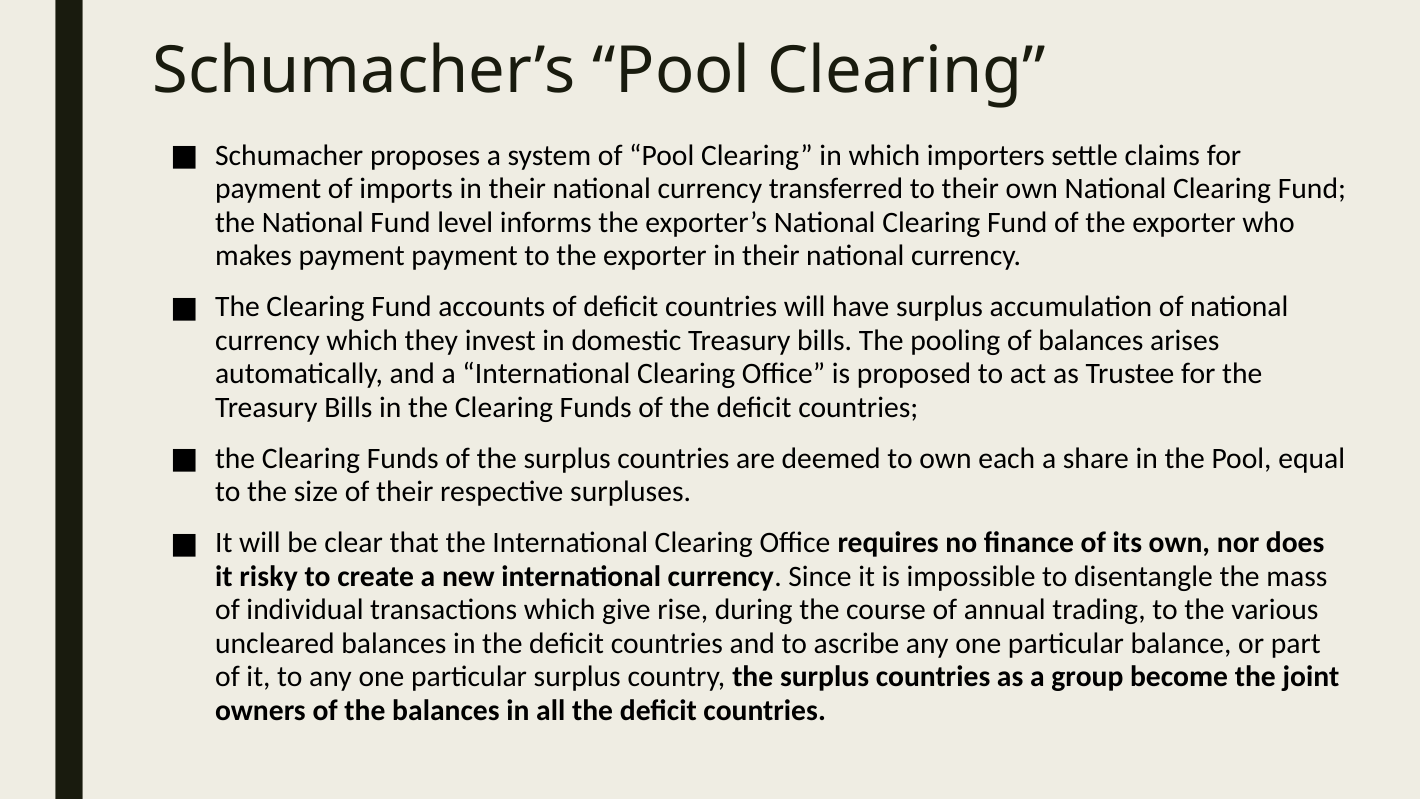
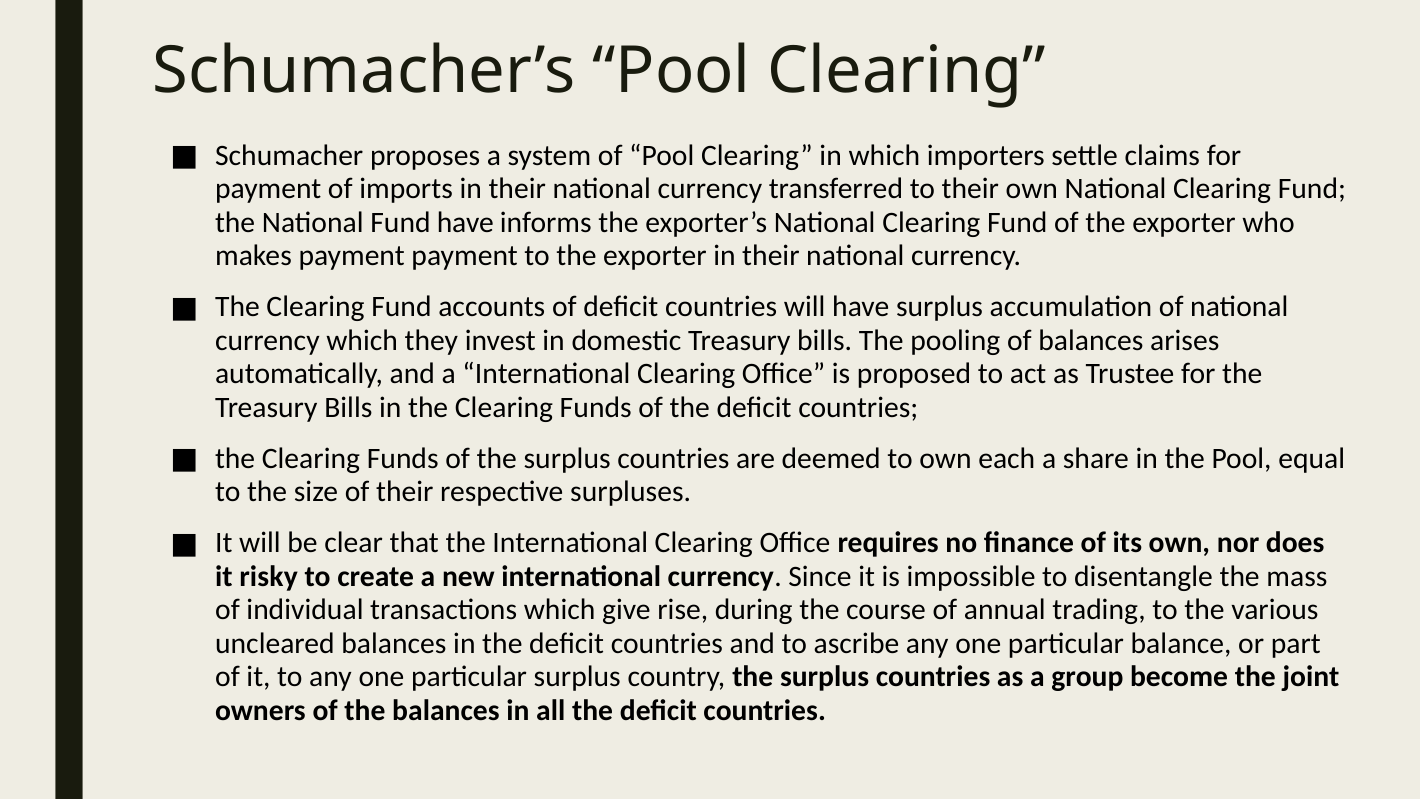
Fund level: level -> have
